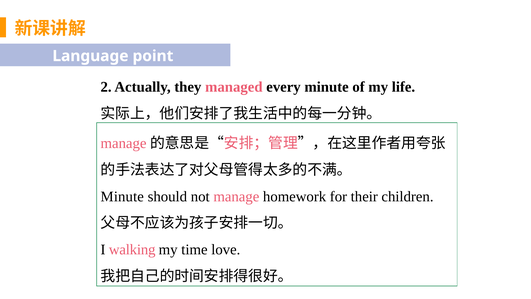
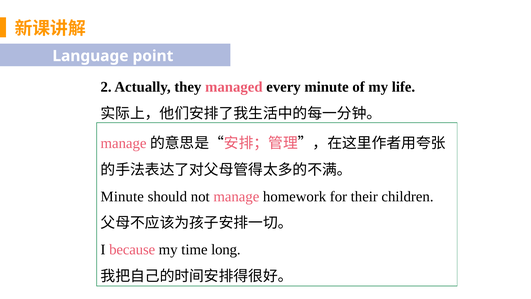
walking: walking -> because
love: love -> long
